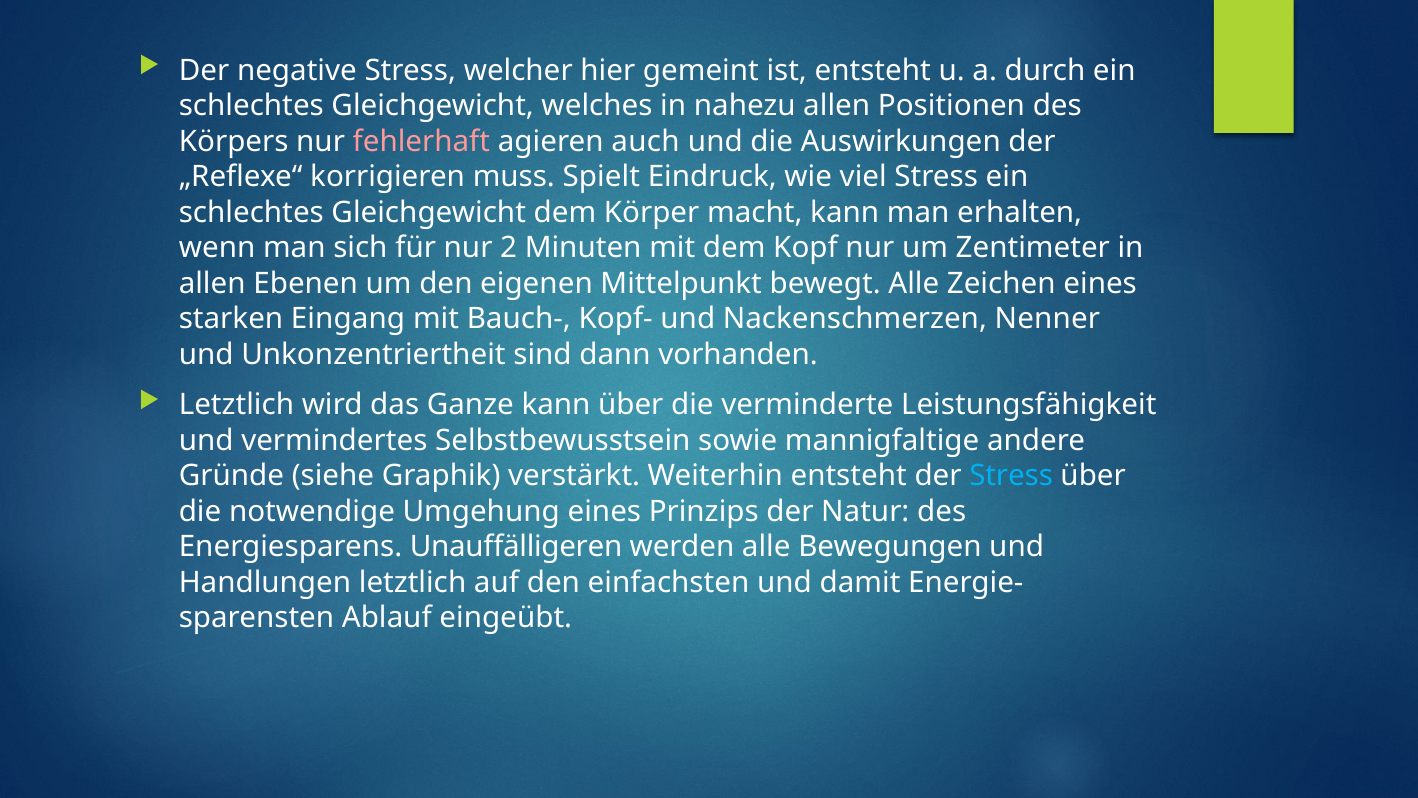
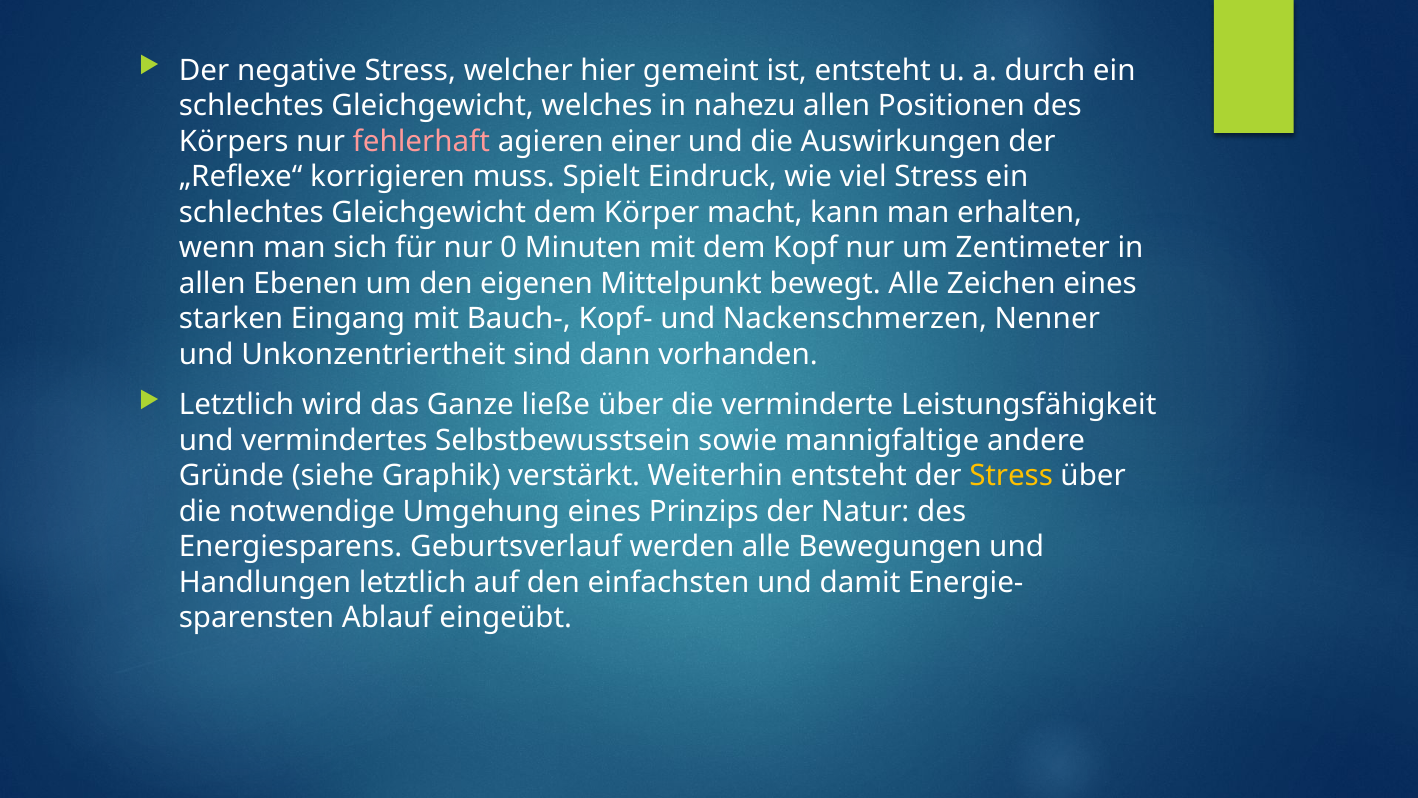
auch: auch -> einer
2: 2 -> 0
Ganze kann: kann -> ließe
Stress at (1011, 476) colour: light blue -> yellow
Unauffälligeren: Unauffälligeren -> Geburtsverlauf
